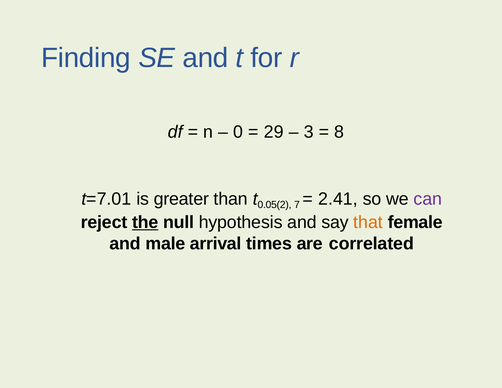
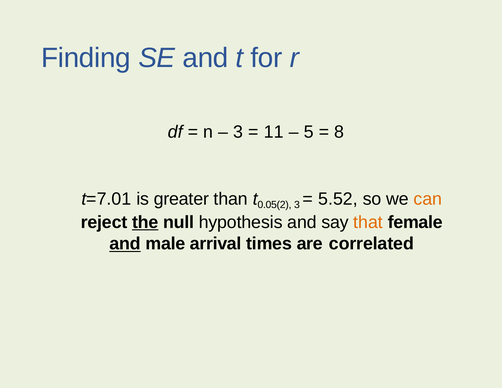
0 at (238, 132): 0 -> 3
29: 29 -> 11
3: 3 -> 5
7 at (297, 205): 7 -> 3
2.41: 2.41 -> 5.52
can colour: purple -> orange
and at (125, 244) underline: none -> present
